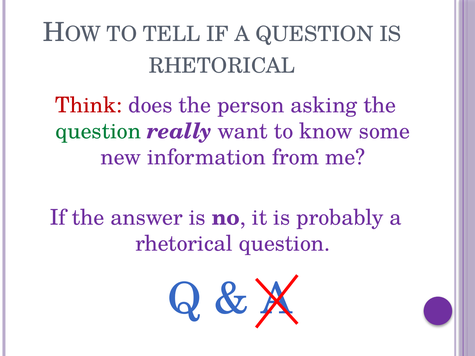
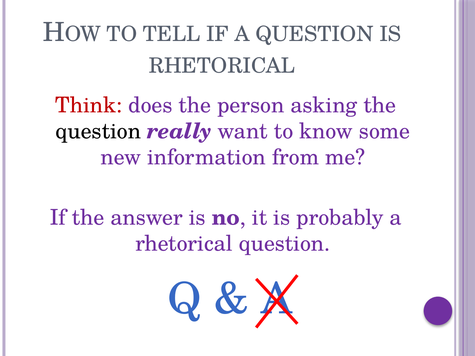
question at (98, 131) colour: green -> black
